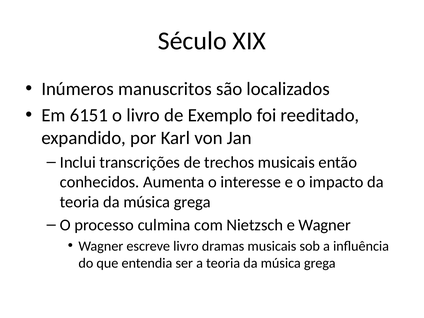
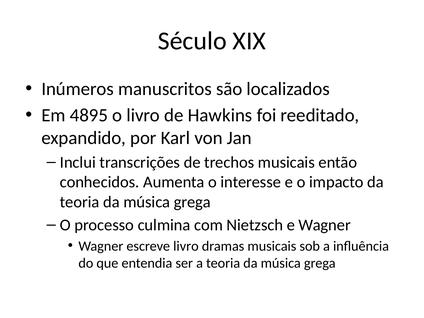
6151: 6151 -> 4895
Exemplo: Exemplo -> Hawkins
